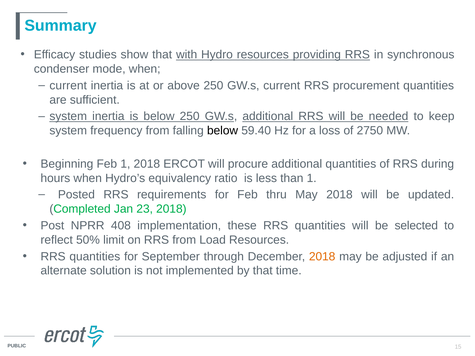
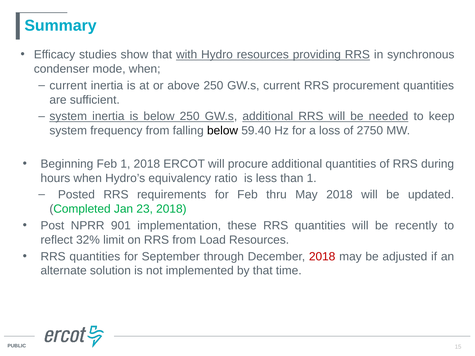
408: 408 -> 901
selected: selected -> recently
50%: 50% -> 32%
2018 at (322, 257) colour: orange -> red
